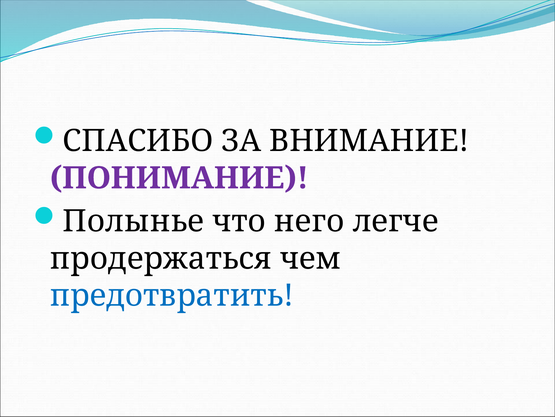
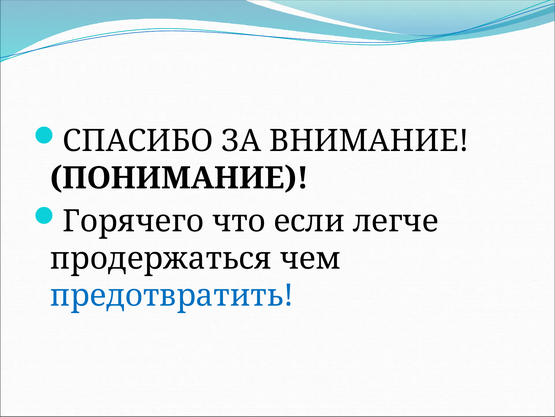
ПОНИМАНИЕ colour: purple -> black
Полынье: Полынье -> Горячего
него: него -> если
